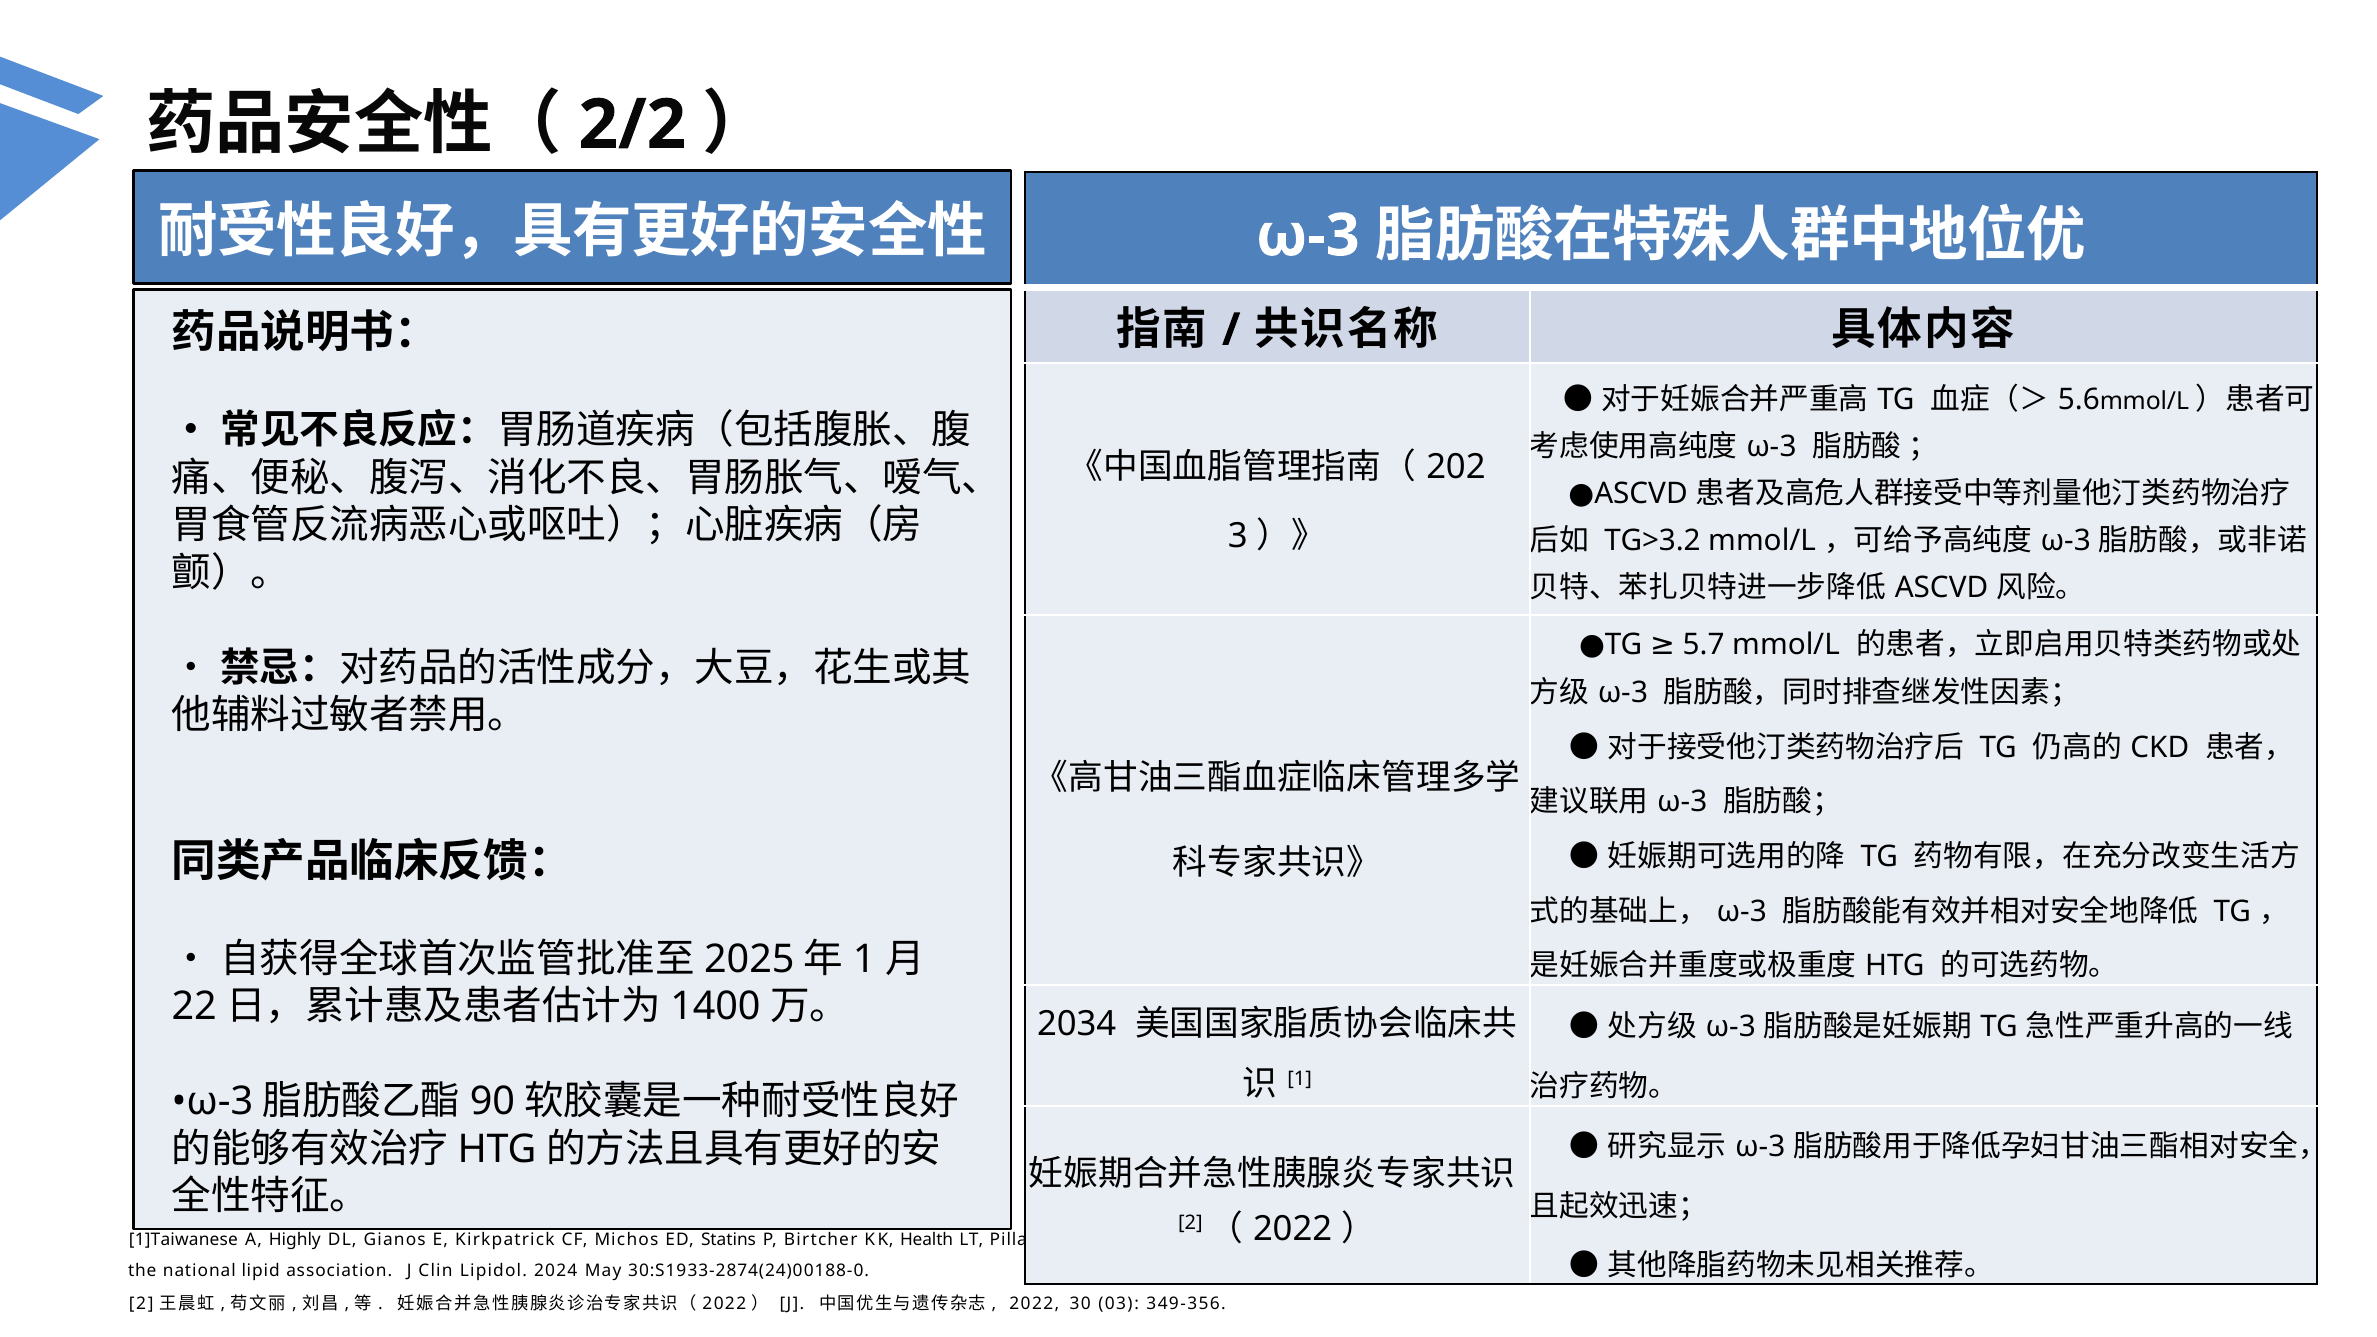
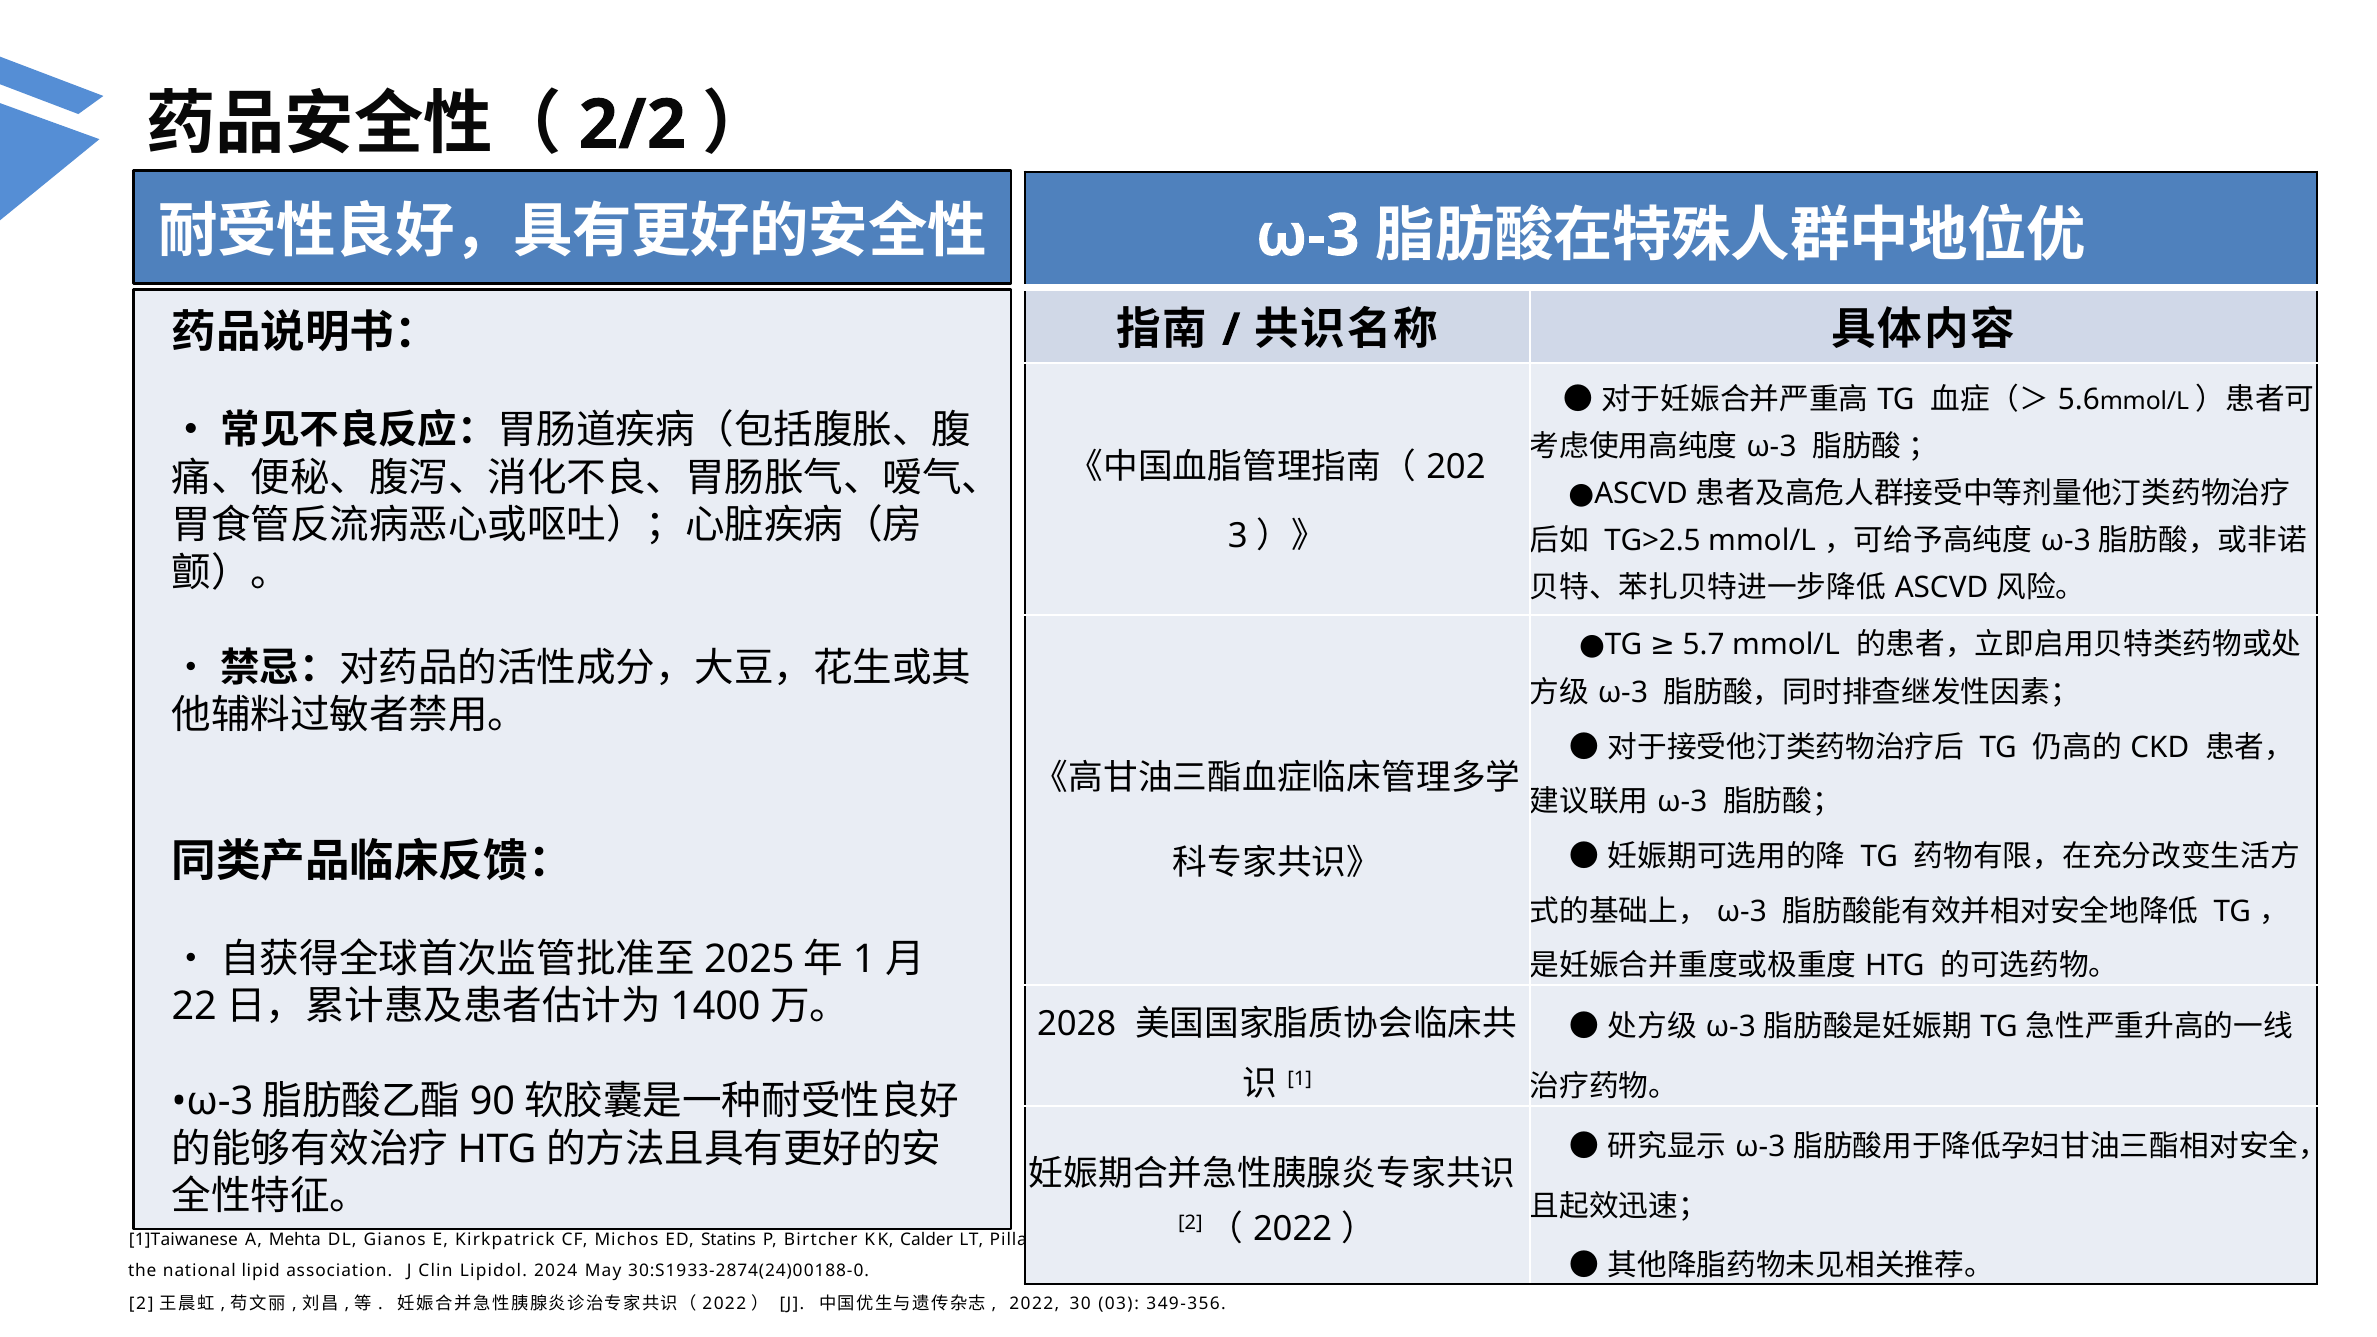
TG>3.2: TG>3.2 -> TG>2.5
2034: 2034 -> 2028
A Highly: Highly -> Mehta
Health: Health -> Calder
